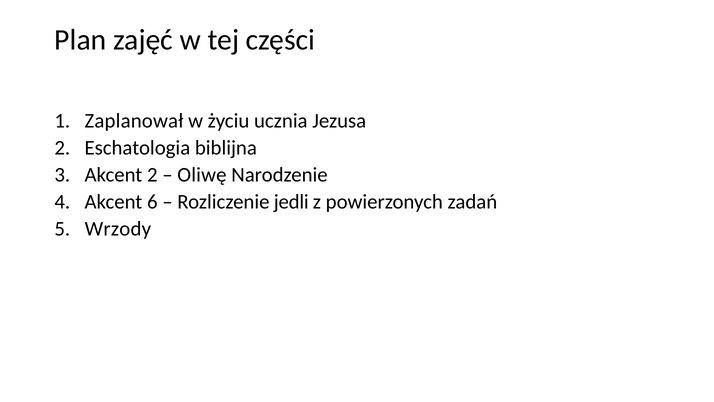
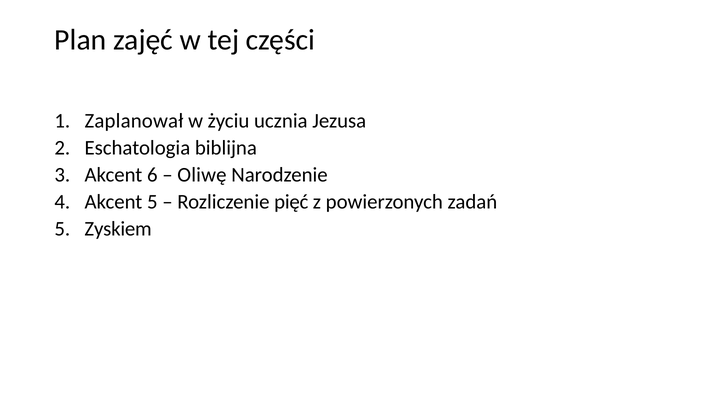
Akcent 2: 2 -> 6
Akcent 6: 6 -> 5
jedli: jedli -> pięć
Wrzody: Wrzody -> Zyskiem
